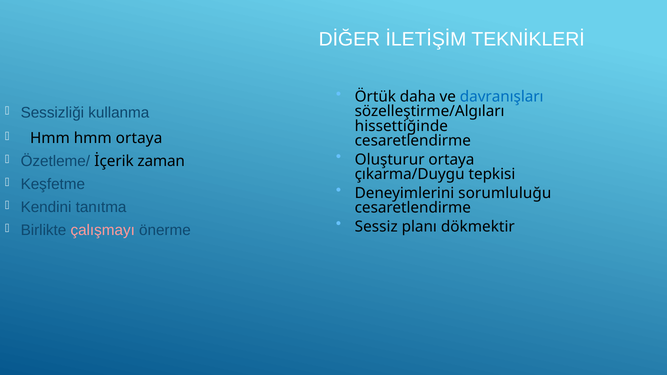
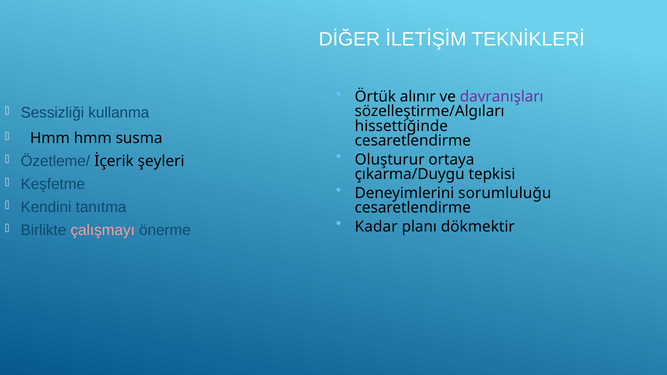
daha: daha -> alınır
davranışları colour: blue -> purple
hmm ortaya: ortaya -> susma
zaman: zaman -> şeyleri
Sessiz: Sessiz -> Kadar
